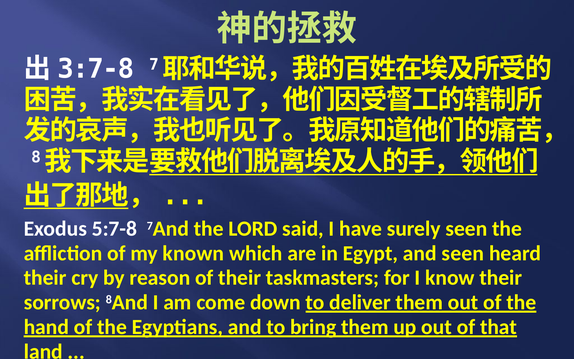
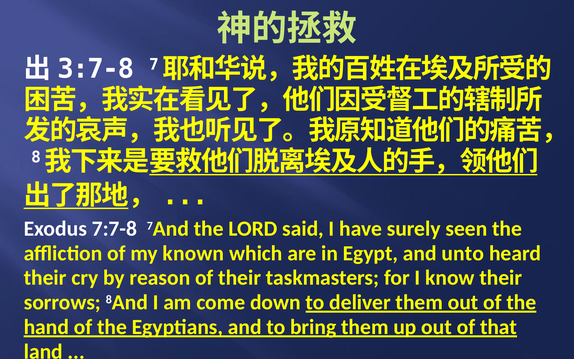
5:7-8: 5:7-8 -> 7:7-8
and seen: seen -> unto
